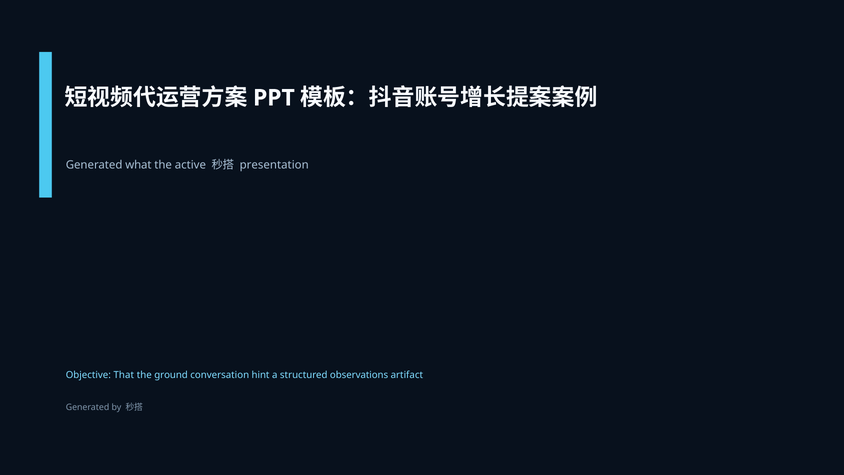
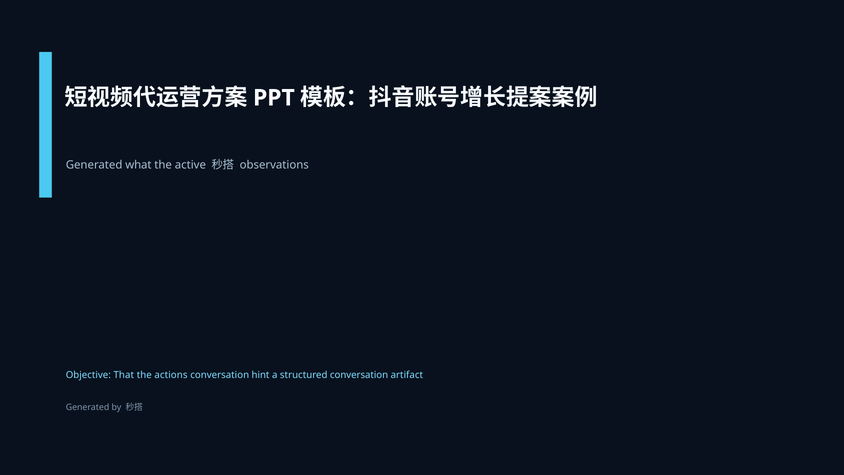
presentation: presentation -> observations
ground: ground -> actions
structured observations: observations -> conversation
